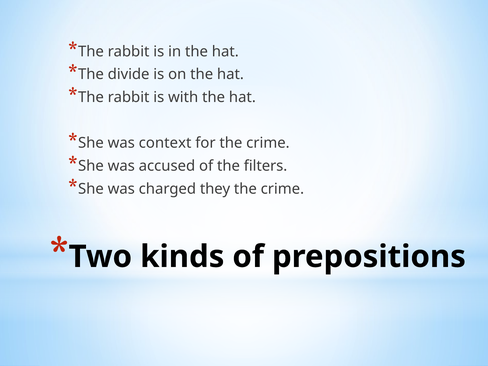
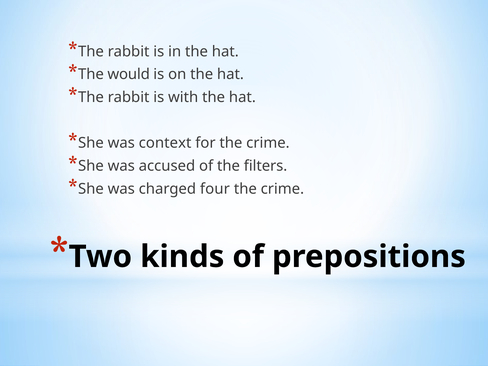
divide: divide -> would
they: they -> four
